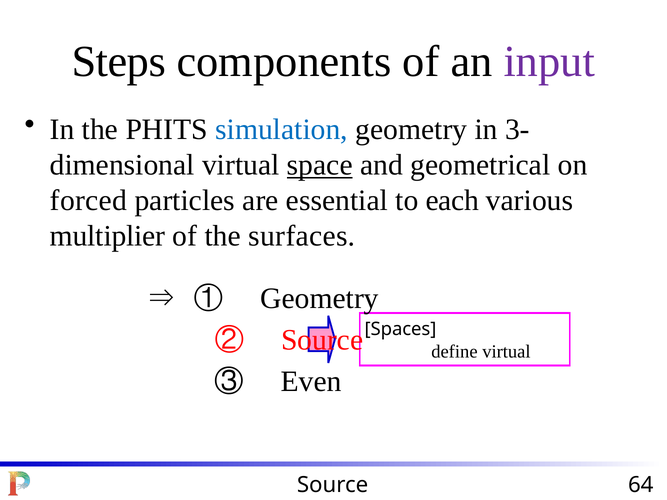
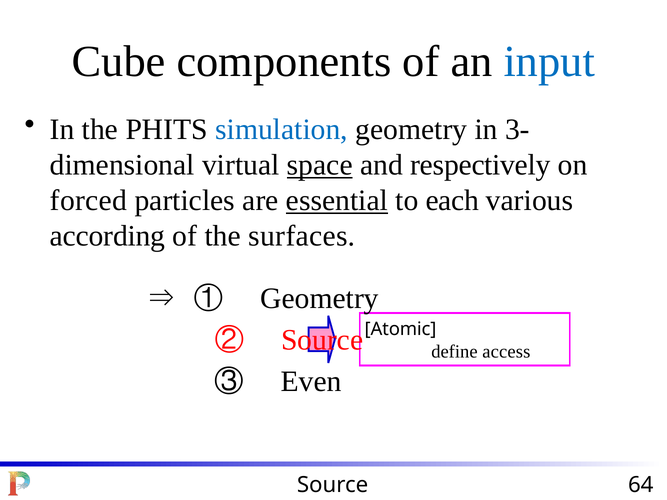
Steps: Steps -> Cube
input colour: purple -> blue
geometrical: geometrical -> respectively
essential underline: none -> present
multiplier: multiplier -> according
Spaces: Spaces -> Atomic
define virtual: virtual -> access
